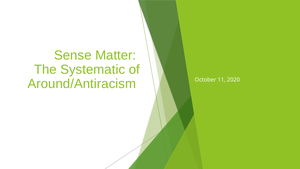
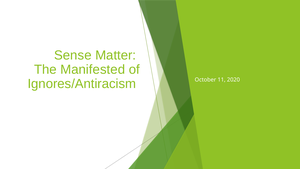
Systematic: Systematic -> Manifested
Around/Antiracism: Around/Antiracism -> Ignores/Antiracism
